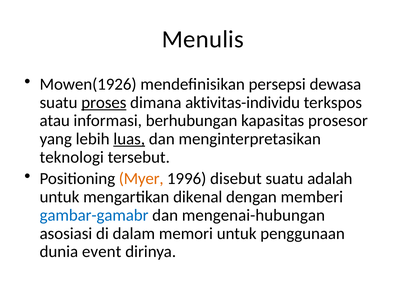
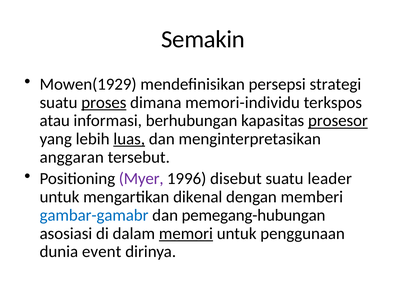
Menulis: Menulis -> Semakin
Mowen(1926: Mowen(1926 -> Mowen(1929
dewasa: dewasa -> strategi
aktivitas-individu: aktivitas-individu -> memori-individu
prosesor underline: none -> present
teknologi: teknologi -> anggaran
Myer colour: orange -> purple
adalah: adalah -> leader
mengenai-hubungan: mengenai-hubungan -> pemegang-hubungan
memori underline: none -> present
